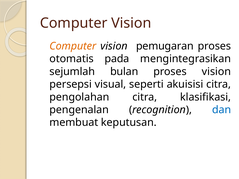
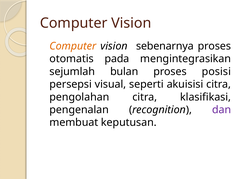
pemugaran: pemugaran -> sebenarnya
proses vision: vision -> posisi
dan colour: blue -> purple
